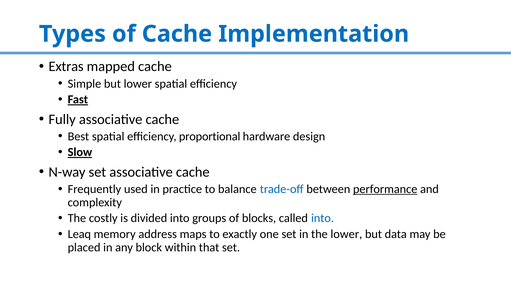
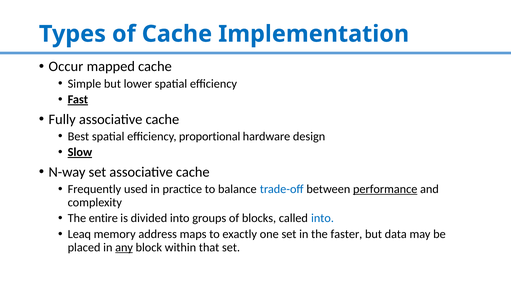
Extras: Extras -> Occur
costly: costly -> entire
the lower: lower -> faster
any underline: none -> present
